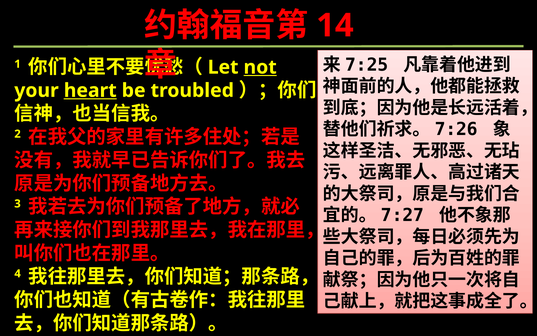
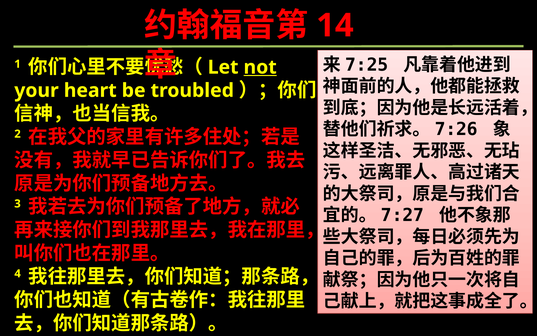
heart underline: present -> none
